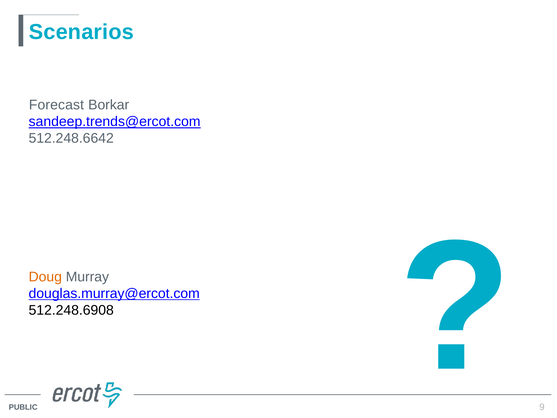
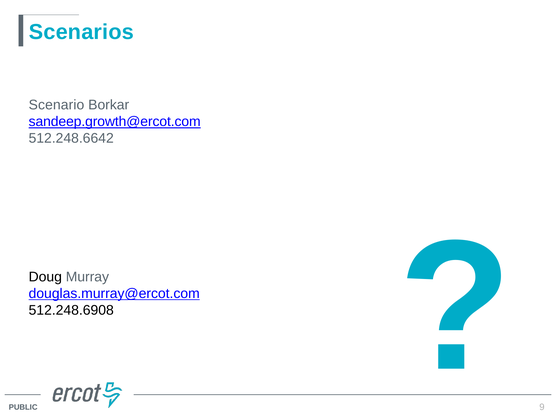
Forecast: Forecast -> Scenario
sandeep.trends@ercot.com: sandeep.trends@ercot.com -> sandeep.growth@ercot.com
Doug colour: orange -> black
